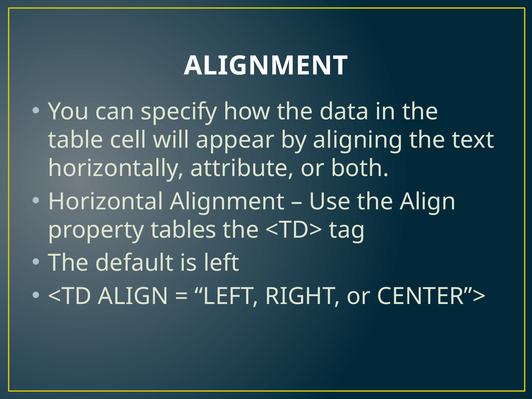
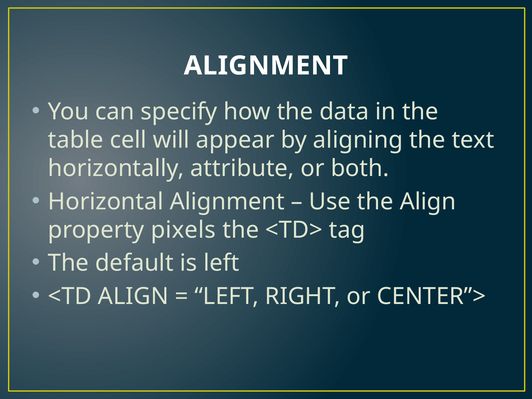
tables: tables -> pixels
